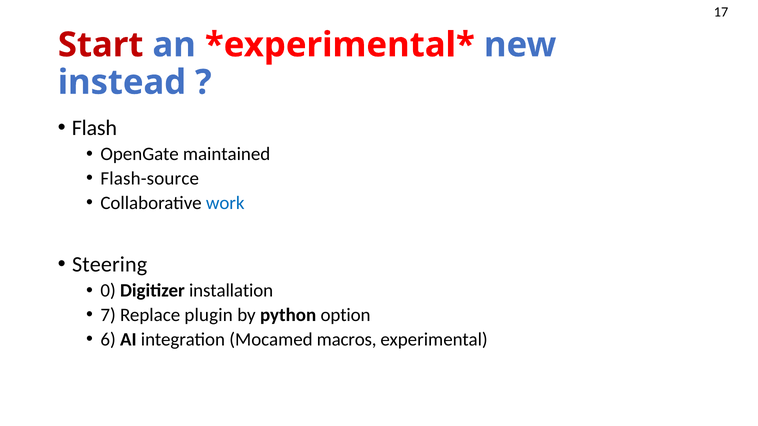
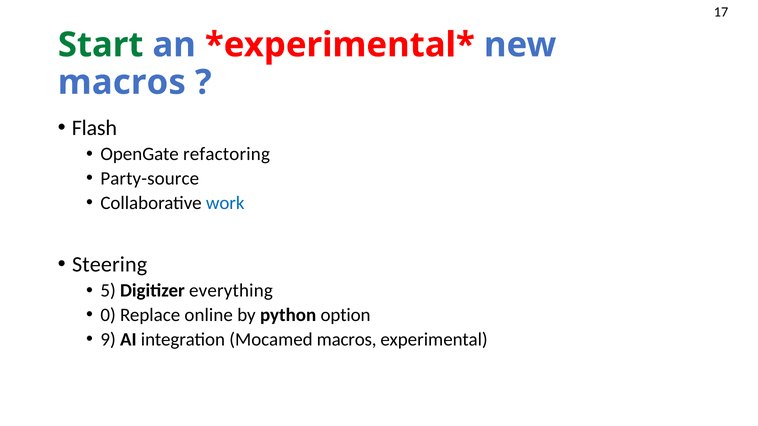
Start colour: red -> green
instead at (122, 82): instead -> macros
maintained: maintained -> refactoring
Flash-source: Flash-source -> Party-source
0: 0 -> 5
installation: installation -> everything
7: 7 -> 0
plugin: plugin -> online
6: 6 -> 9
